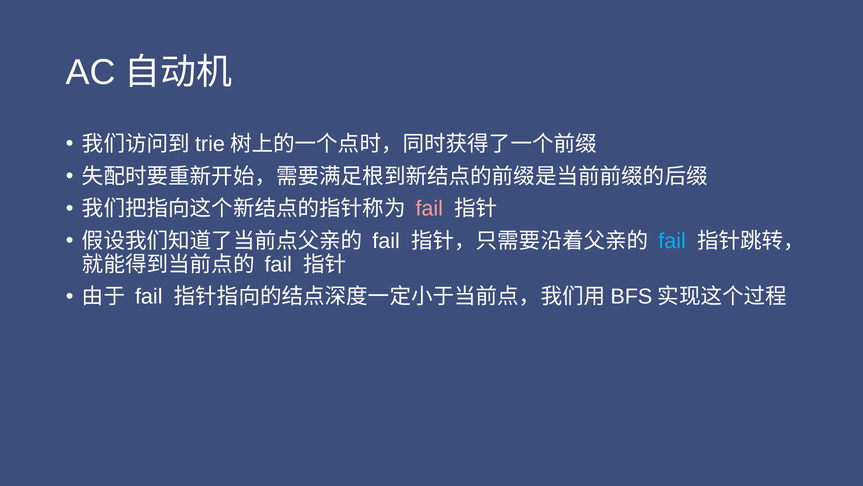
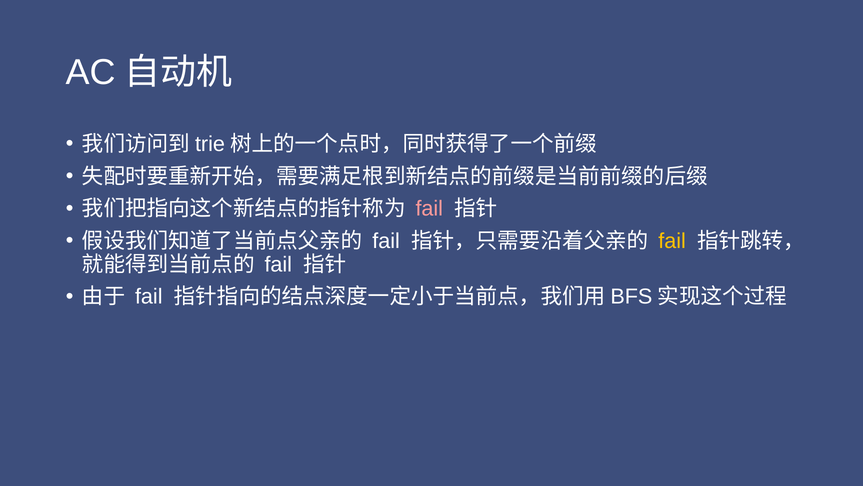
fail at (672, 241) colour: light blue -> yellow
